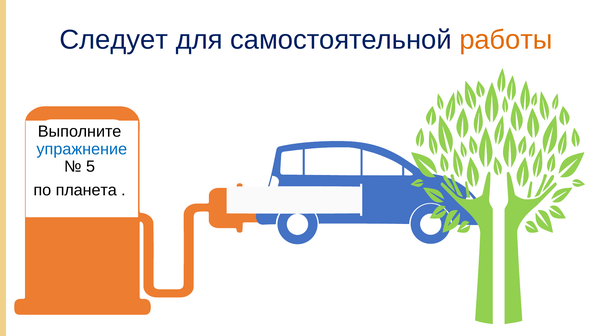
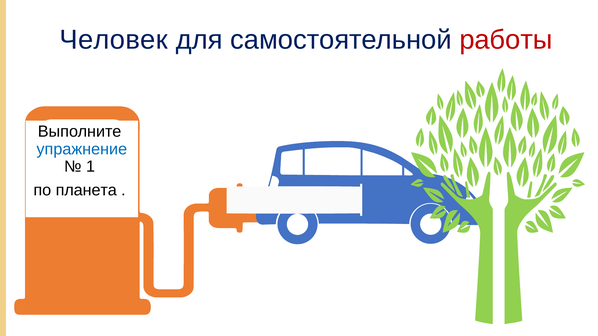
Следует: Следует -> Человек
работы colour: orange -> red
5: 5 -> 1
